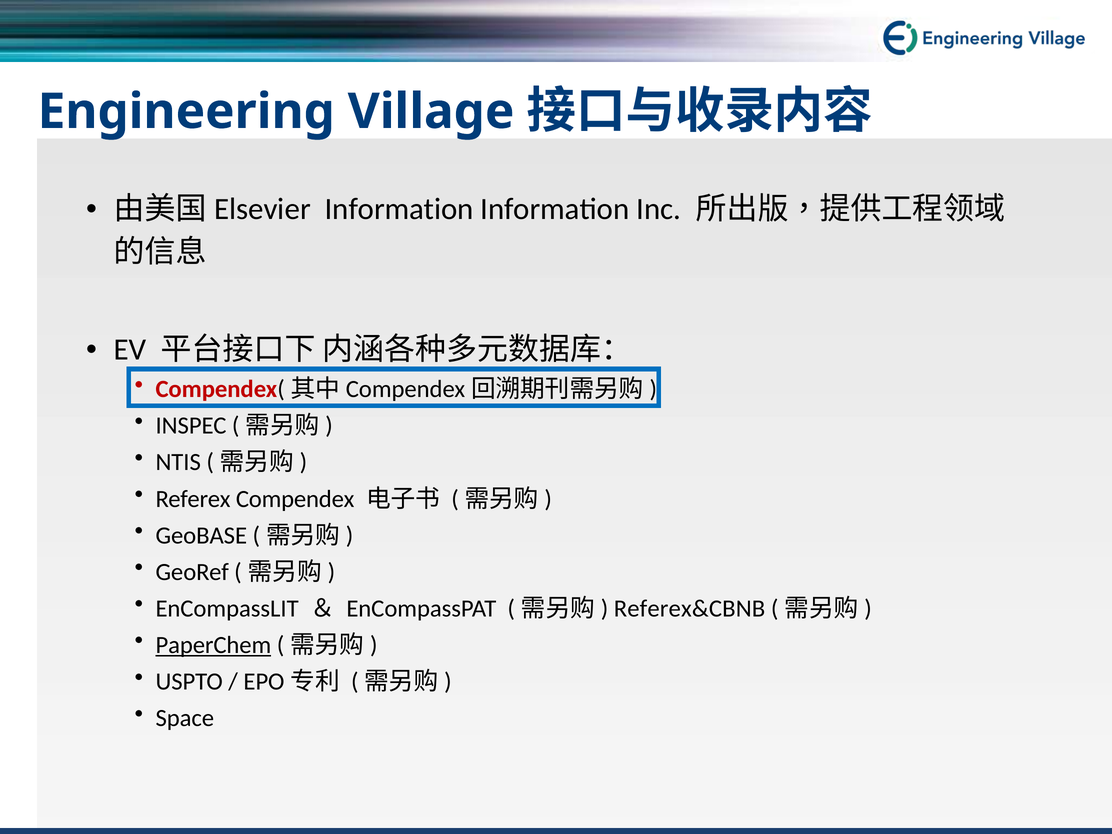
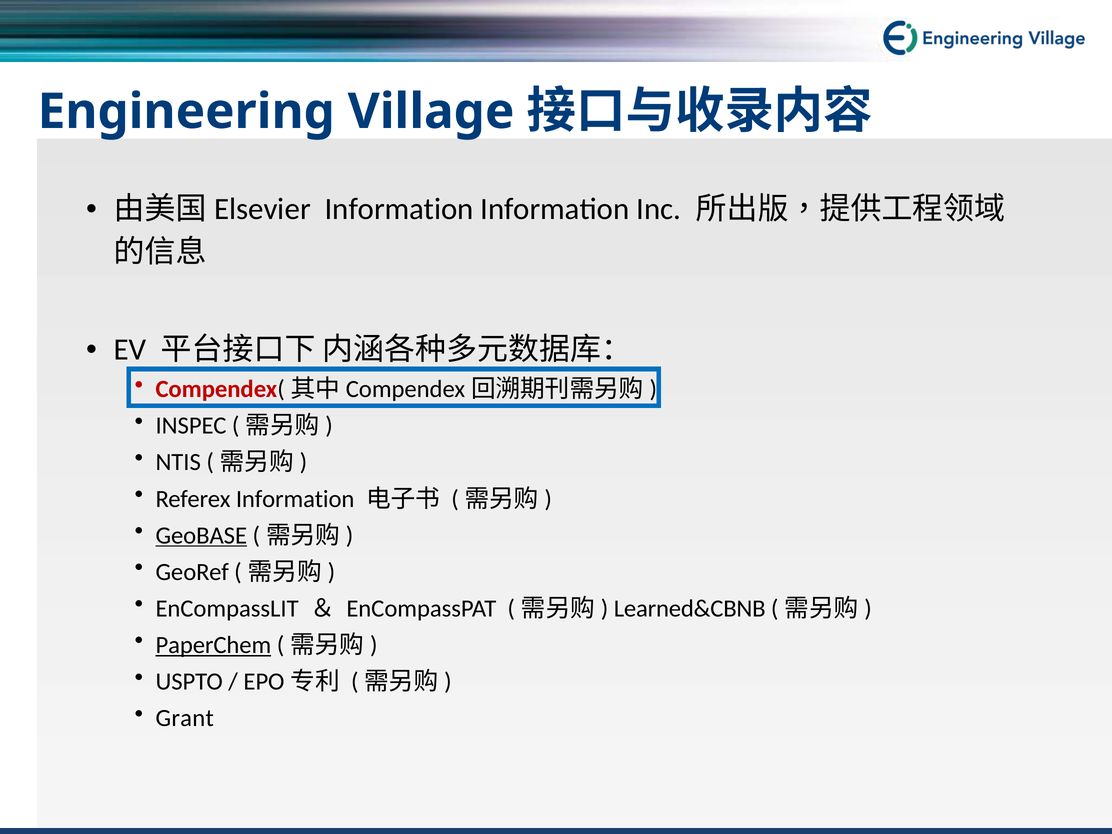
Referex Compendex: Compendex -> Information
GeoBASE underline: none -> present
Referex&CBNB: Referex&CBNB -> Learned&CBNB
Space: Space -> Grant
